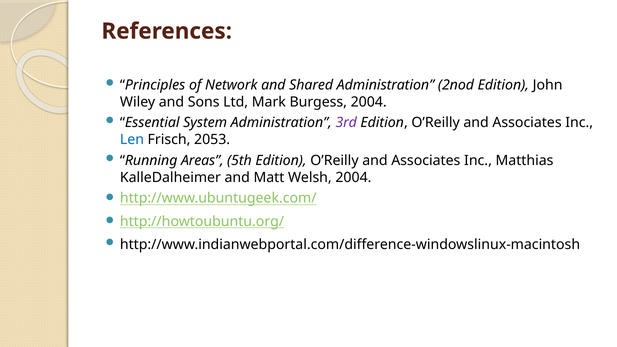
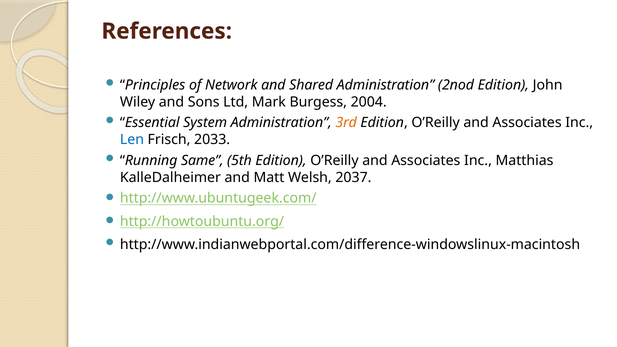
3rd colour: purple -> orange
2053: 2053 -> 2033
Areas: Areas -> Same
Welsh 2004: 2004 -> 2037
